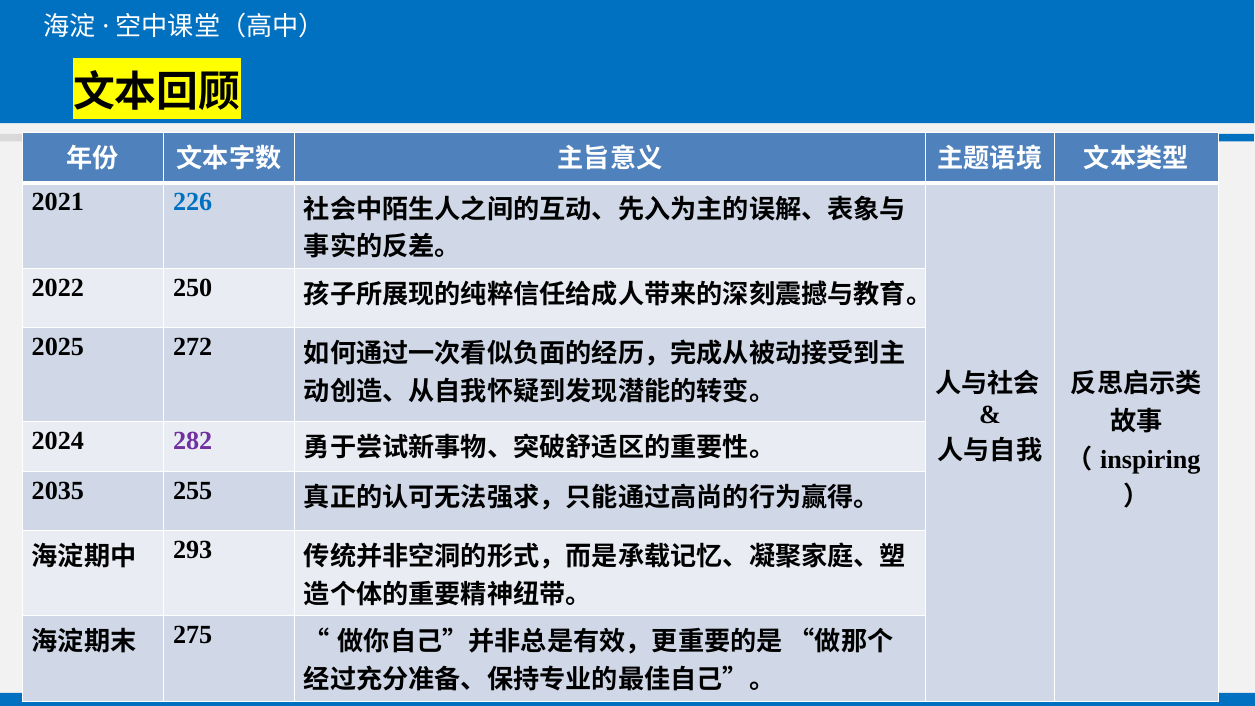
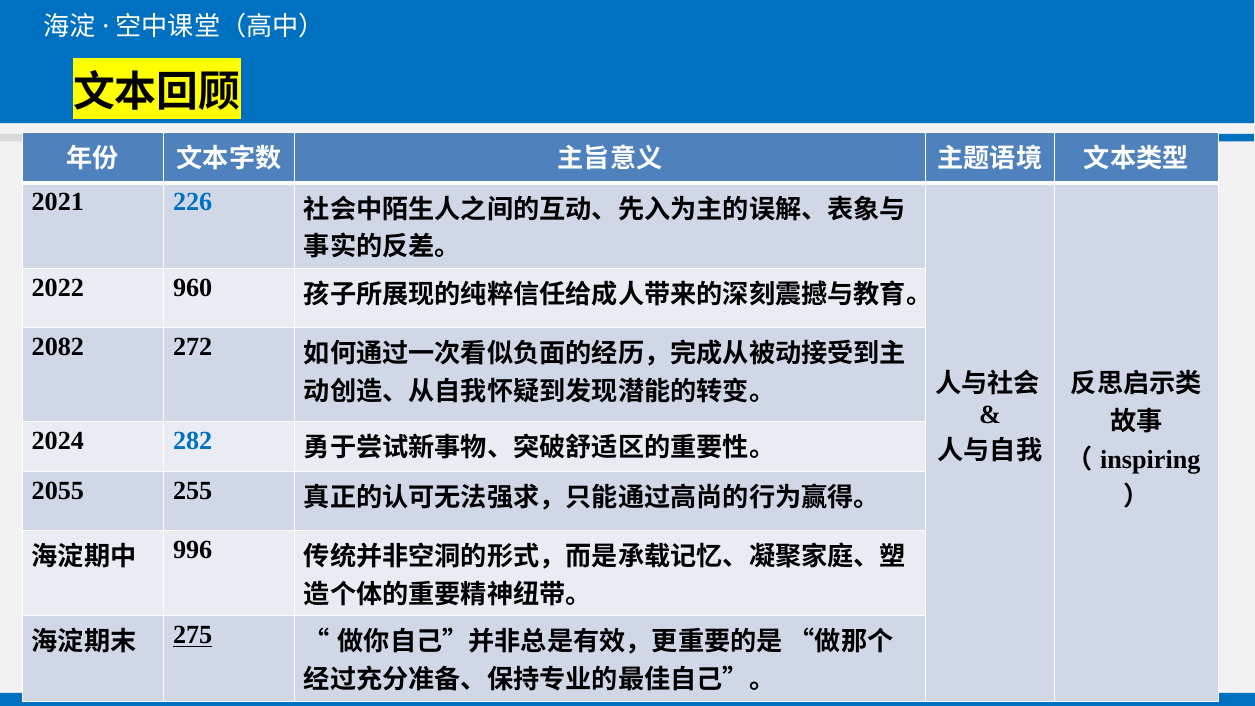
250: 250 -> 960
2025: 2025 -> 2082
282 colour: purple -> blue
2035: 2035 -> 2055
293: 293 -> 996
275 underline: none -> present
